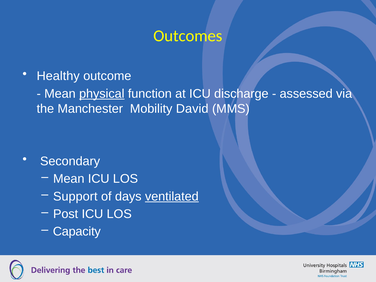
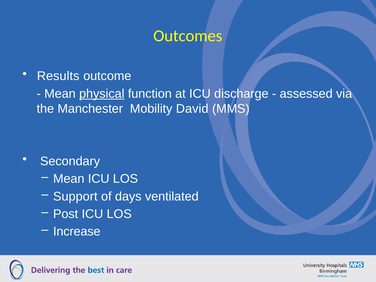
Healthy: Healthy -> Results
ventilated underline: present -> none
Capacity: Capacity -> Increase
